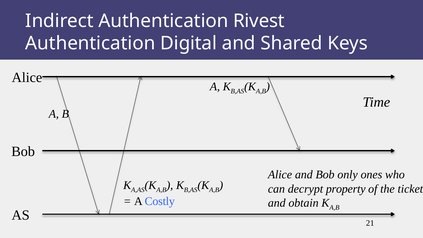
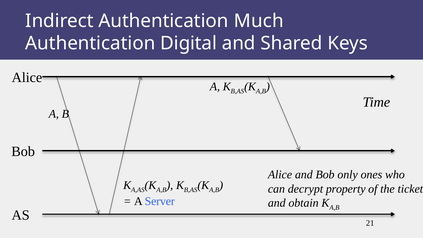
Rivest: Rivest -> Much
Costly: Costly -> Server
